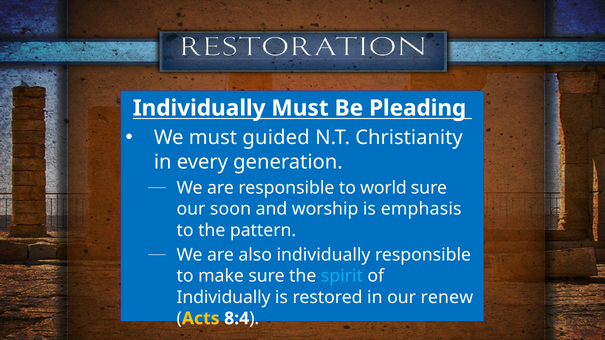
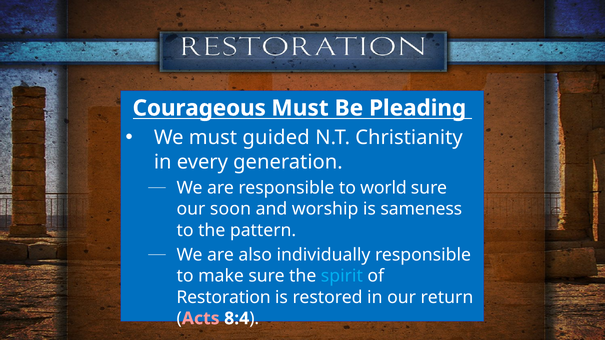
Individually at (199, 108): Individually -> Courageous
emphasis: emphasis -> sameness
Individually at (224, 298): Individually -> Restoration
renew: renew -> return
Acts colour: yellow -> pink
